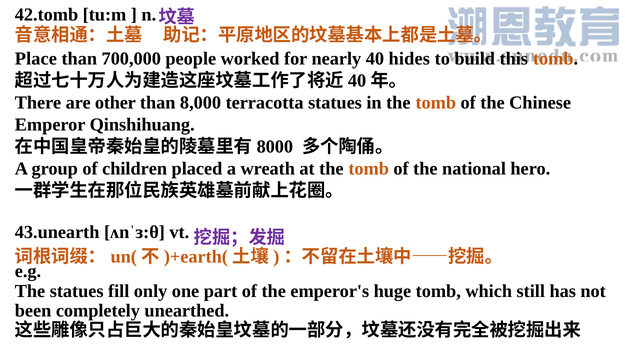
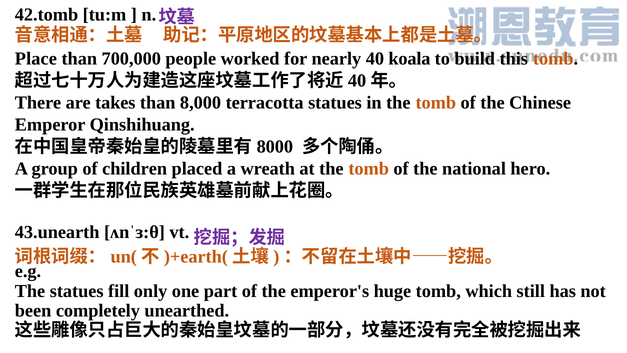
hides: hides -> koala
other: other -> takes
